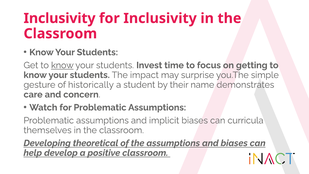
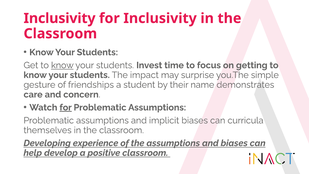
historically: historically -> friendships
for at (66, 107) underline: none -> present
theoretical: theoretical -> experience
